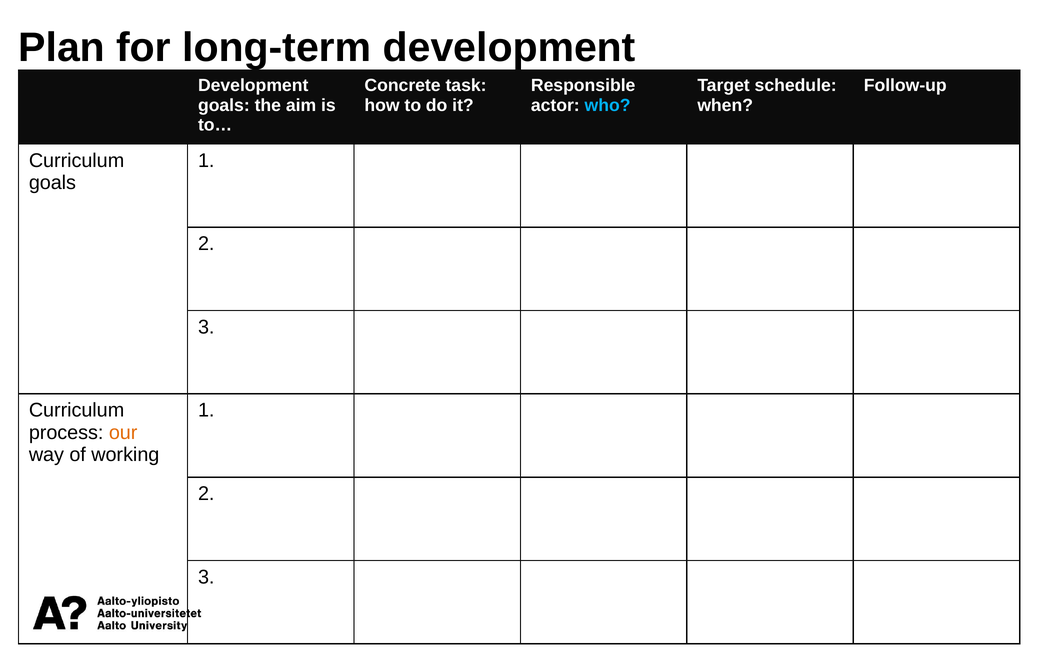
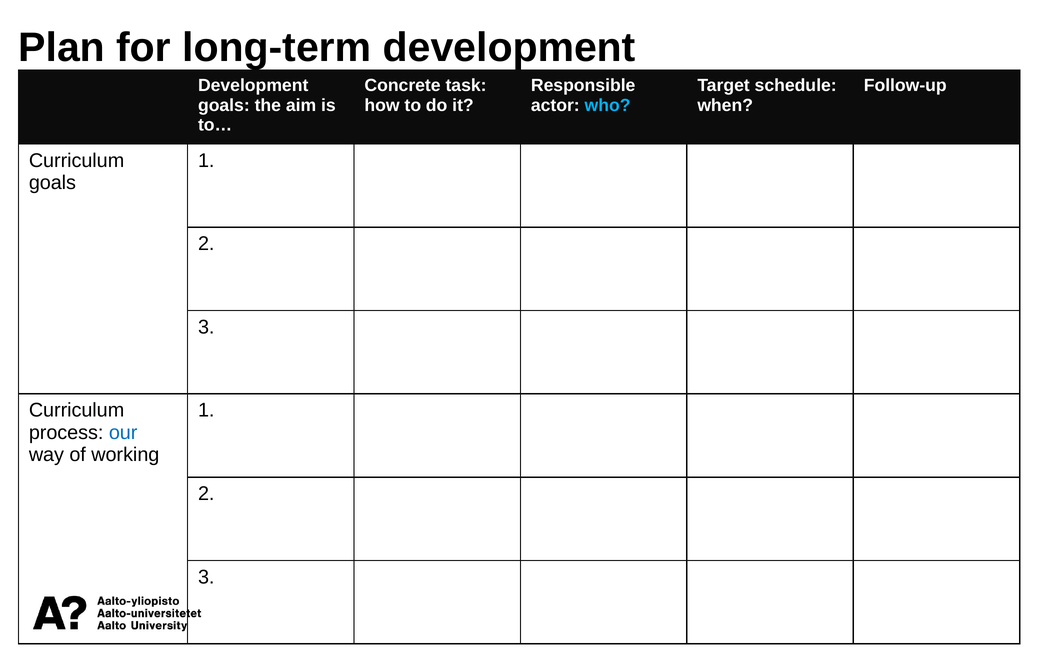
our colour: orange -> blue
